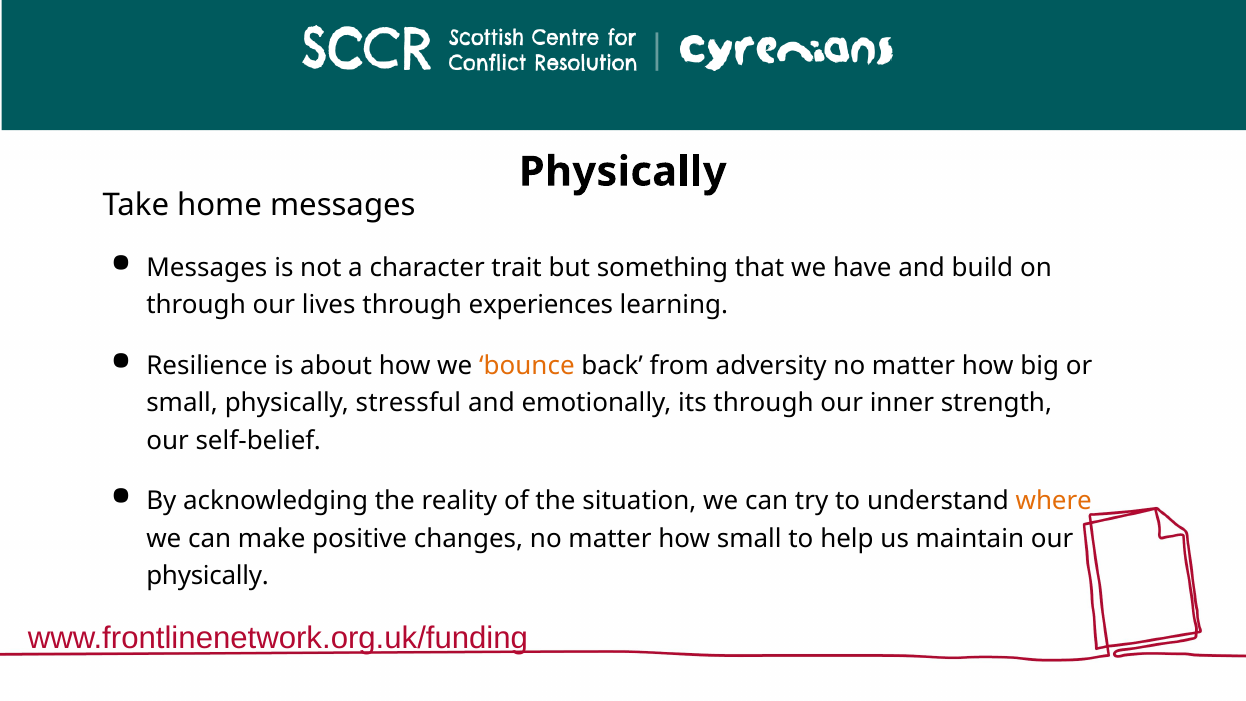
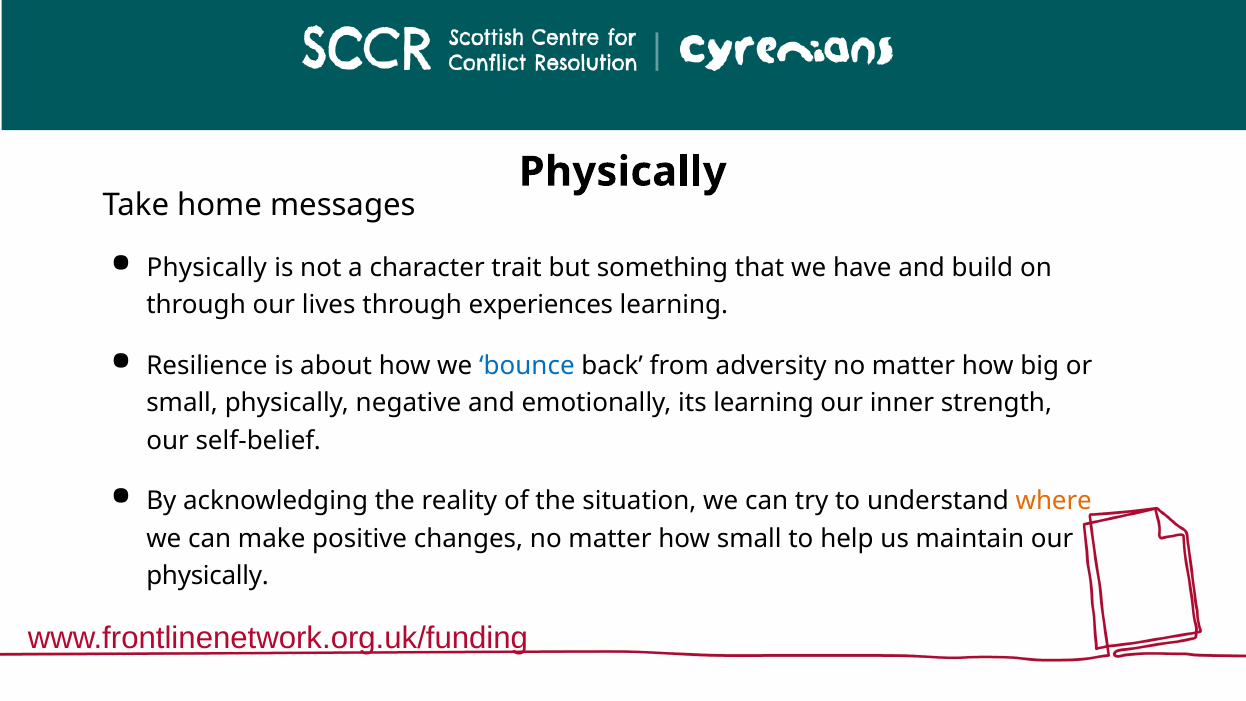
Messages at (207, 268): Messages -> Physically
bounce colour: orange -> blue
stressful: stressful -> negative
its through: through -> learning
